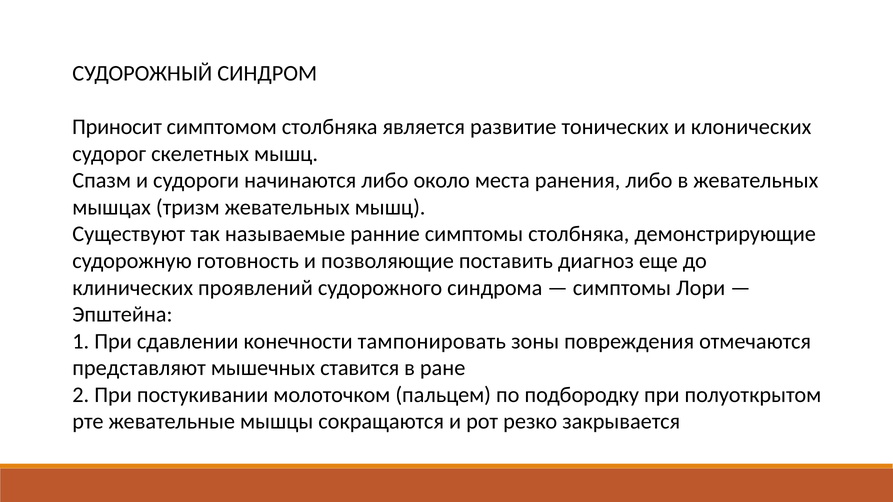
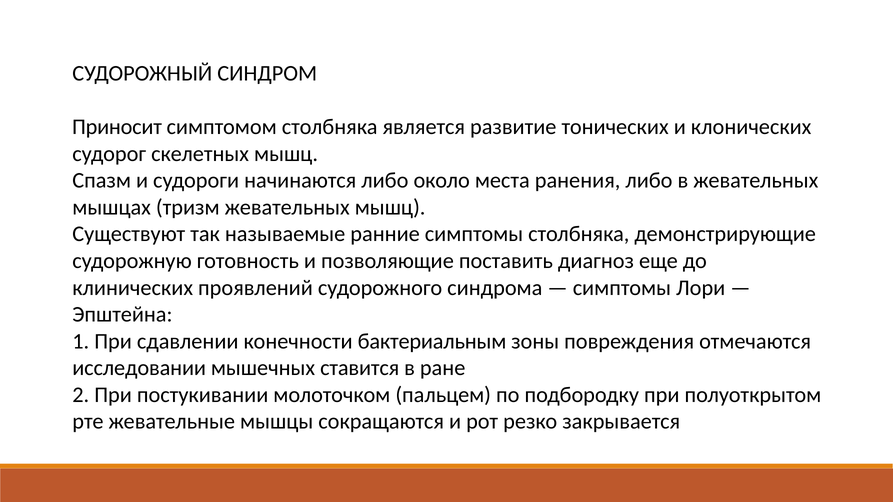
тампонировать: тампонировать -> бактериальным
представляют: представляют -> исследовании
